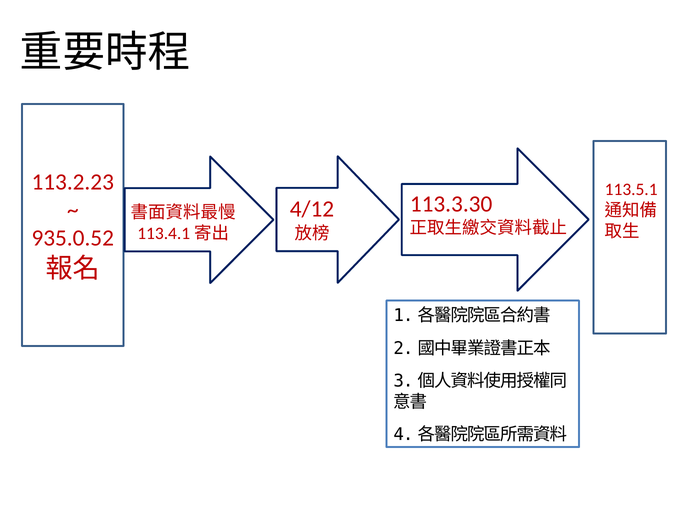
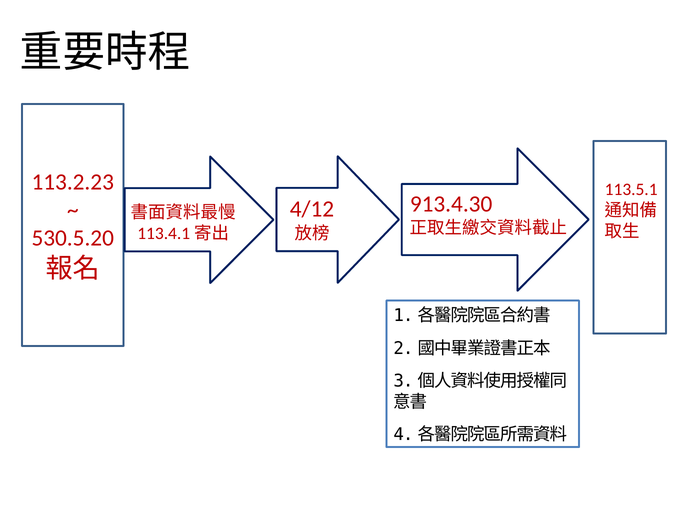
113.3.30: 113.3.30 -> 913.4.30
935.0.52: 935.0.52 -> 530.5.20
